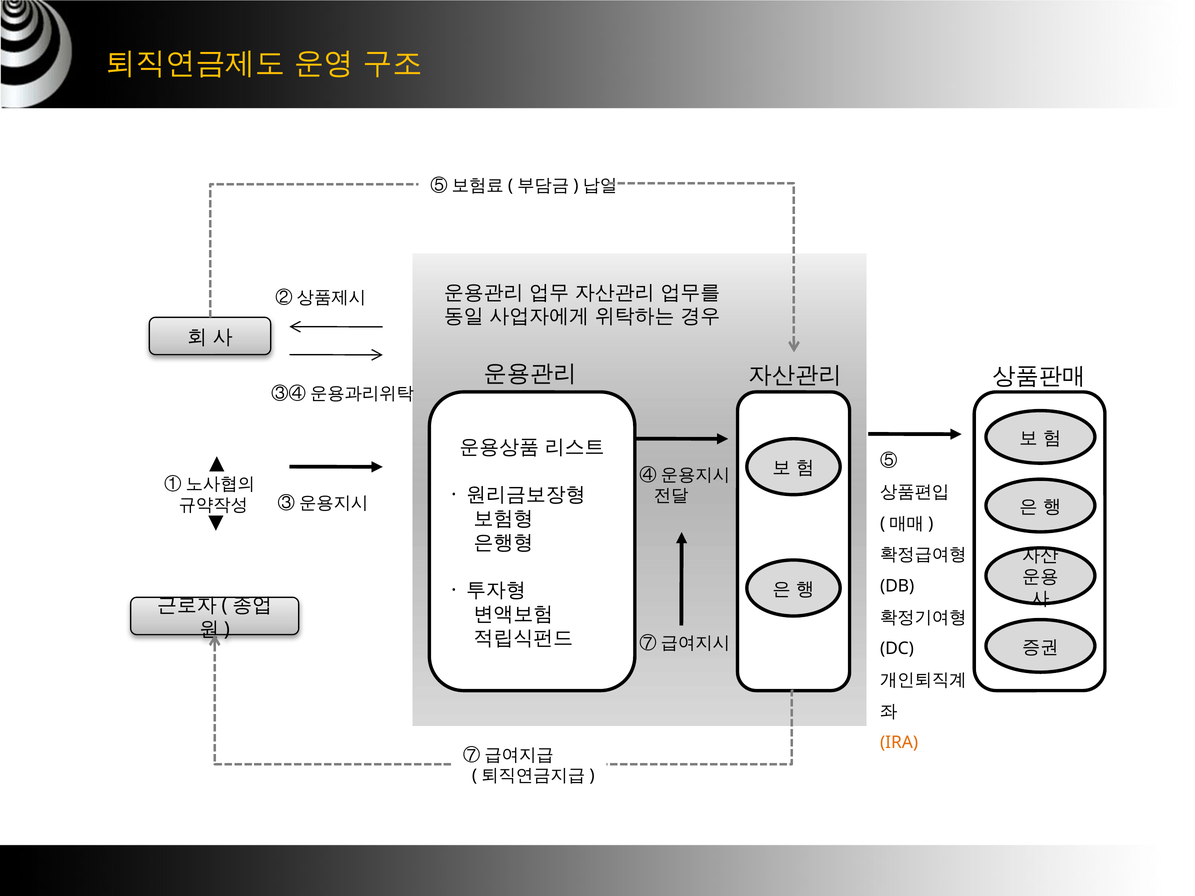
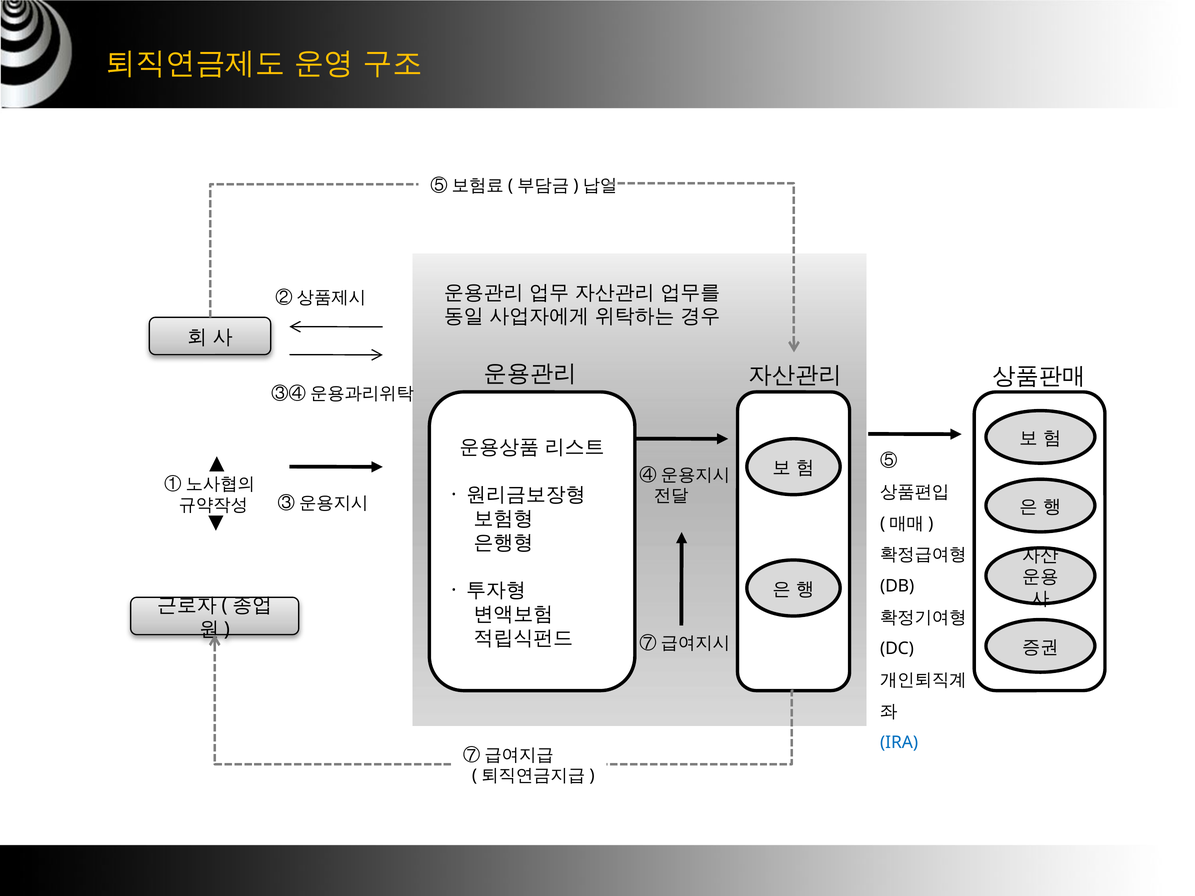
IRA colour: orange -> blue
